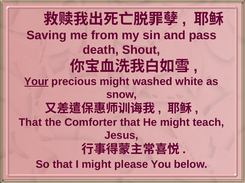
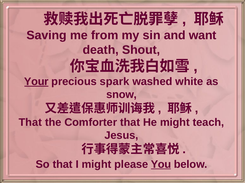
pass: pass -> want
precious might: might -> spark
You underline: none -> present
